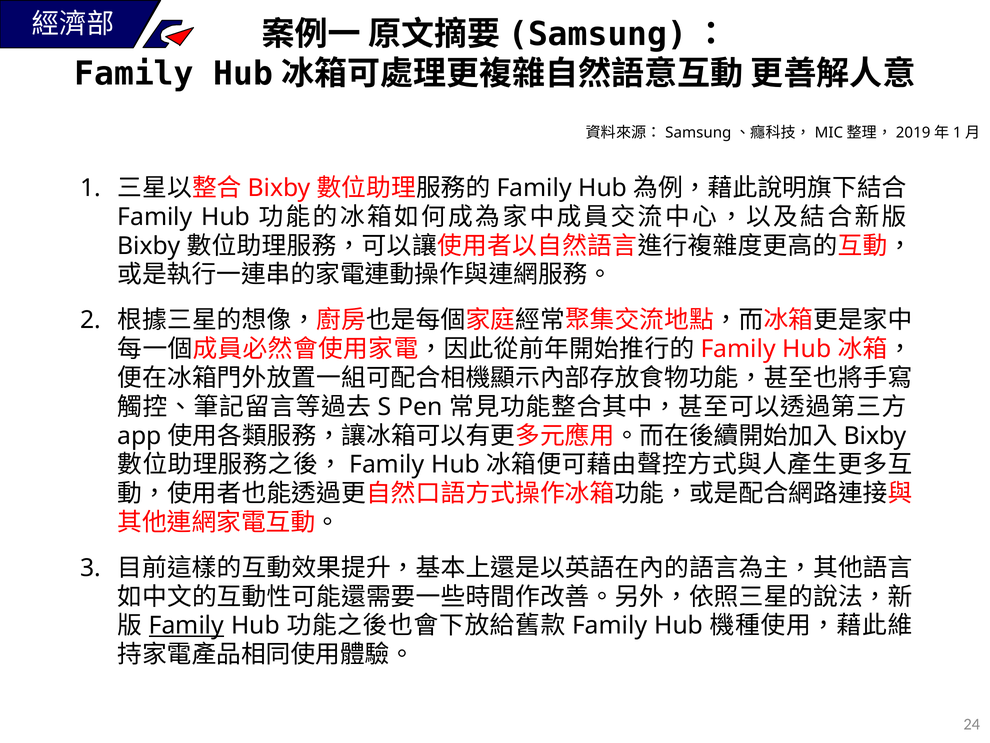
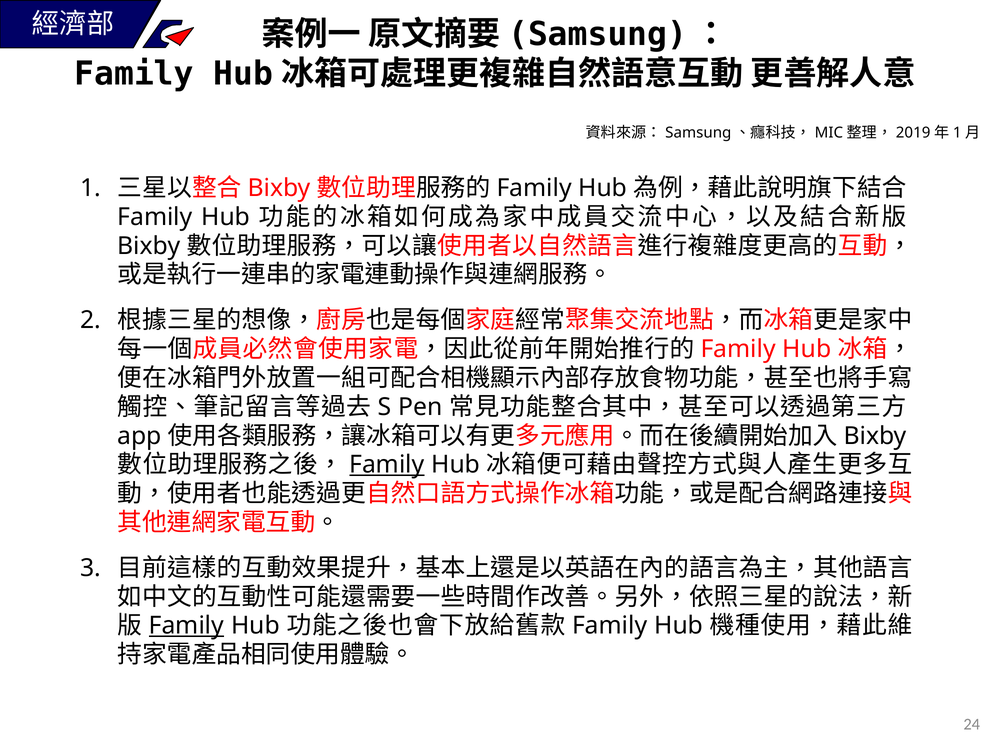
Family at (387, 464) underline: none -> present
